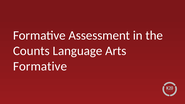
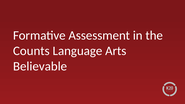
Formative at (40, 66): Formative -> Believable
